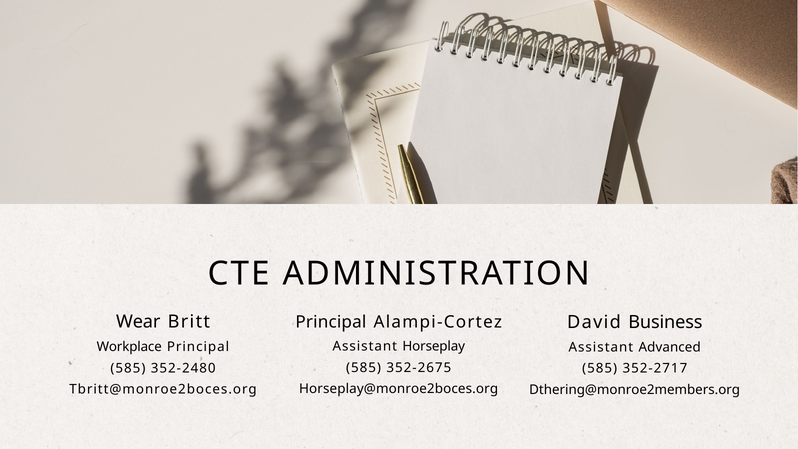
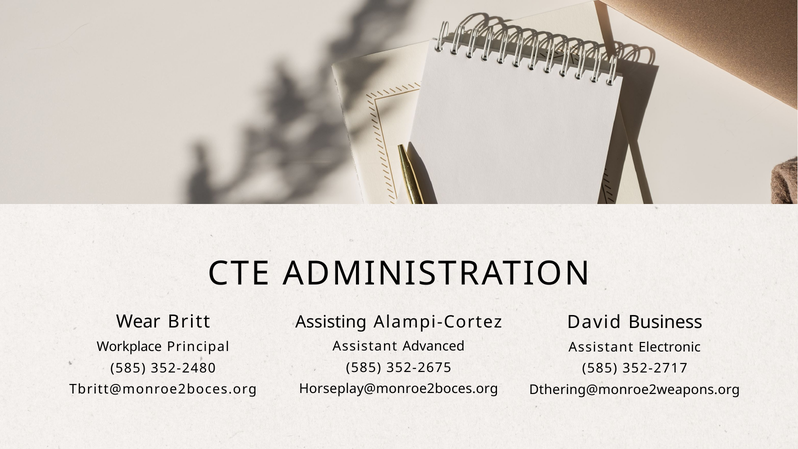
Principal at (331, 322): Principal -> Assisting
Horseplay: Horseplay -> Advanced
Advanced: Advanced -> Electronic
Dthering@monroe2members.org: Dthering@monroe2members.org -> Dthering@monroe2weapons.org
